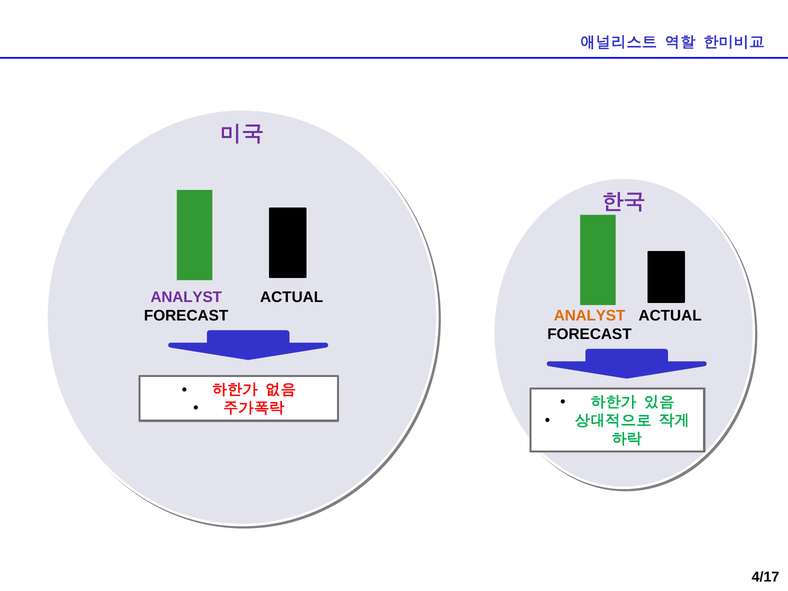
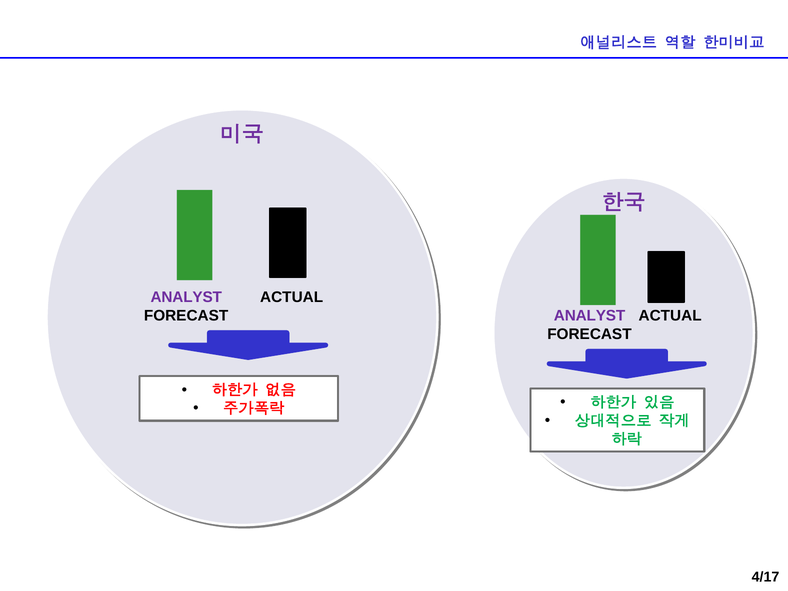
ANALYST at (590, 316) colour: orange -> purple
